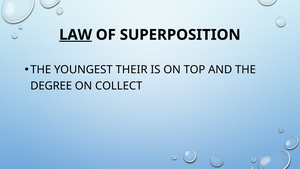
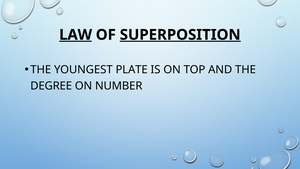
SUPERPOSITION underline: none -> present
THEIR: THEIR -> PLATE
COLLECT: COLLECT -> NUMBER
